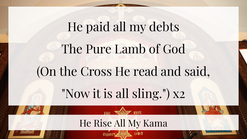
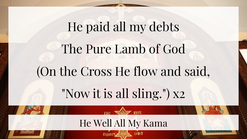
read: read -> flow
Rise: Rise -> Well
